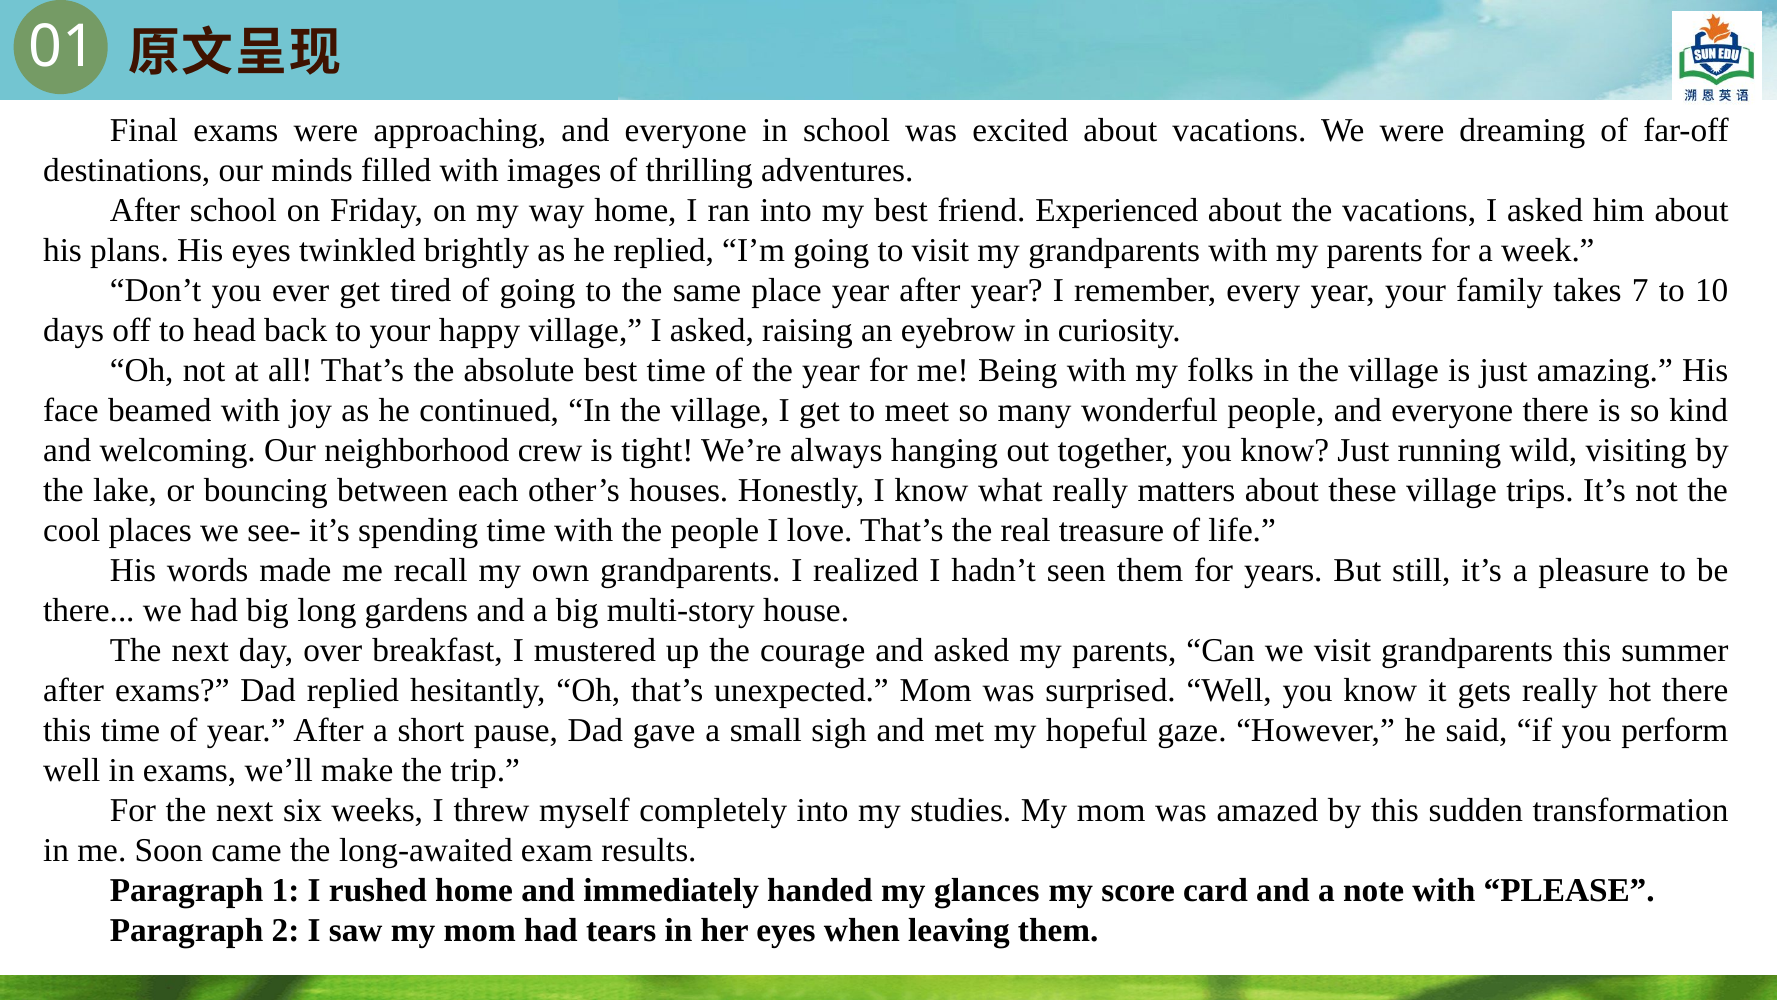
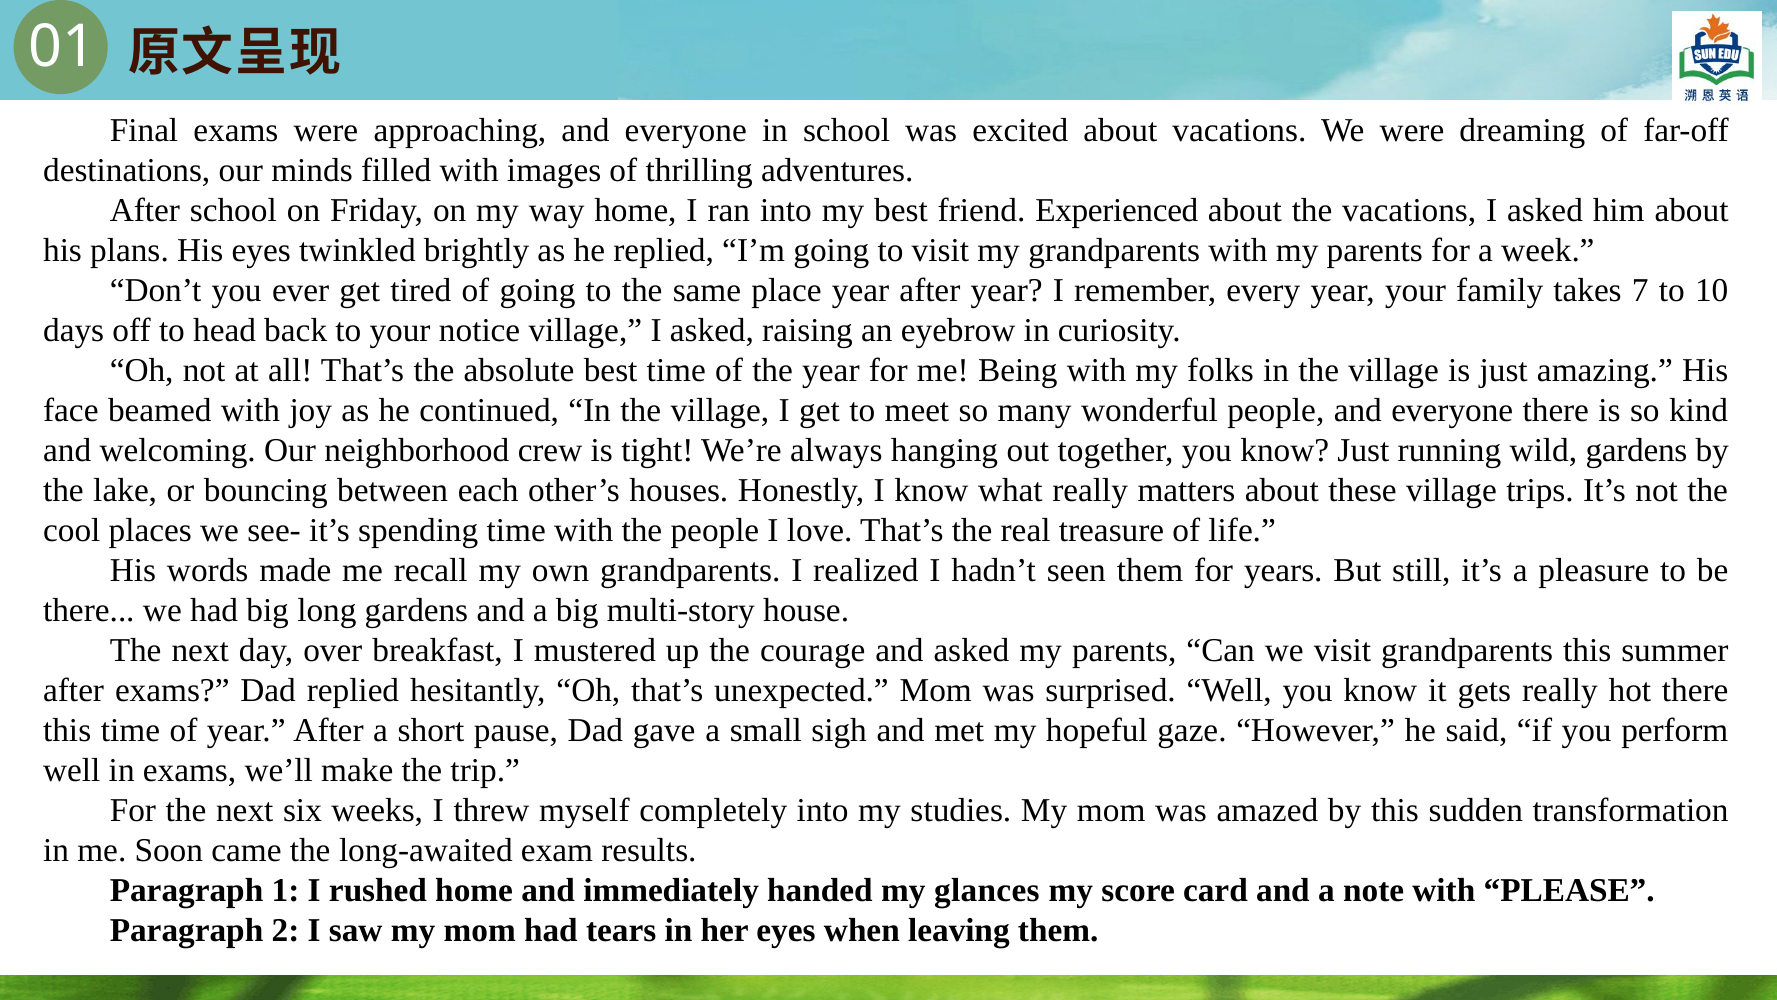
happy: happy -> notice
wild visiting: visiting -> gardens
